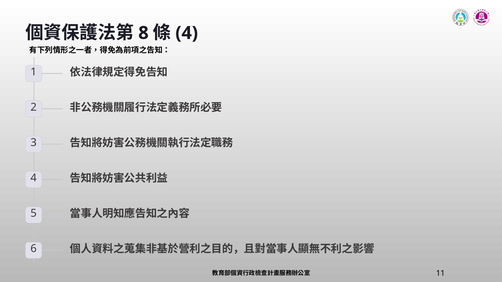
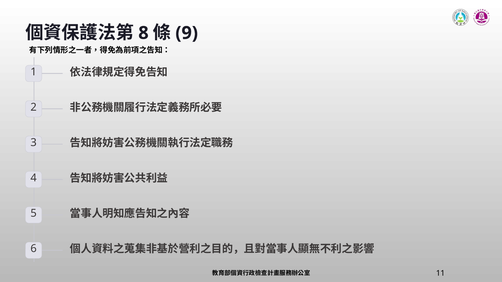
4 at (187, 33): 4 -> 9
